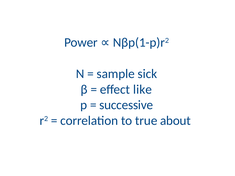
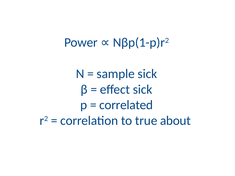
effect like: like -> sick
successive: successive -> correlated
